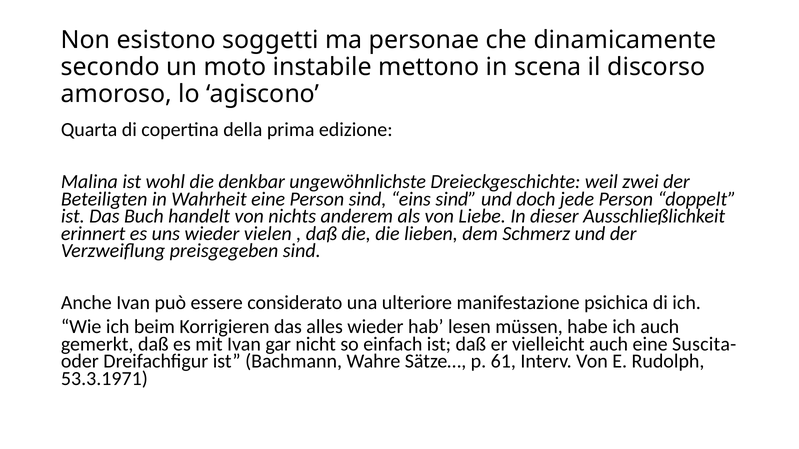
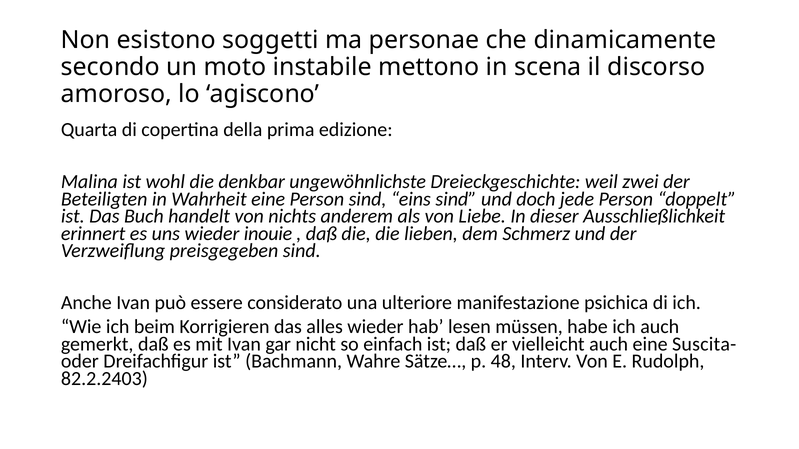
vielen: vielen -> inouie
61: 61 -> 48
53.3.1971: 53.3.1971 -> 82.2.2403
